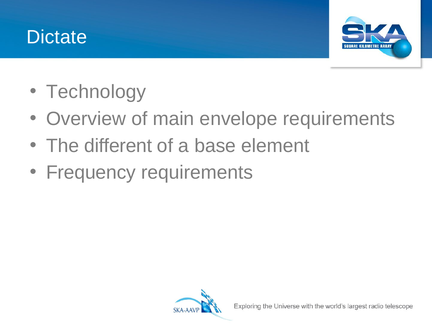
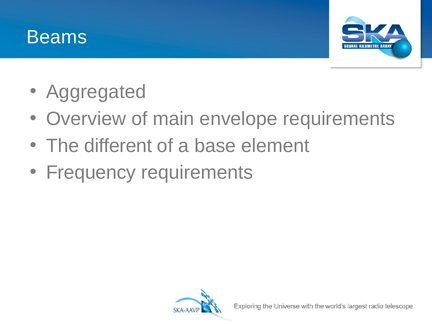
Dictate: Dictate -> Beams
Technology: Technology -> Aggregated
